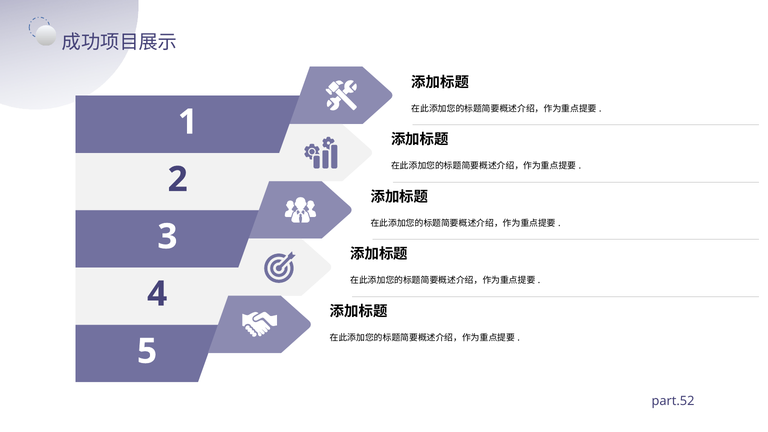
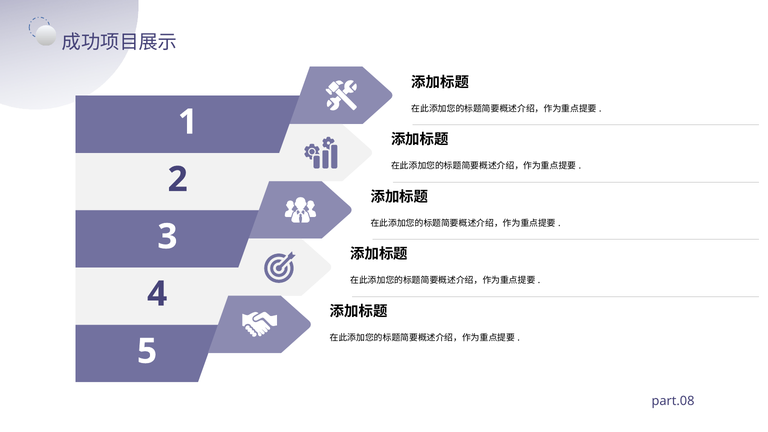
part.52: part.52 -> part.08
